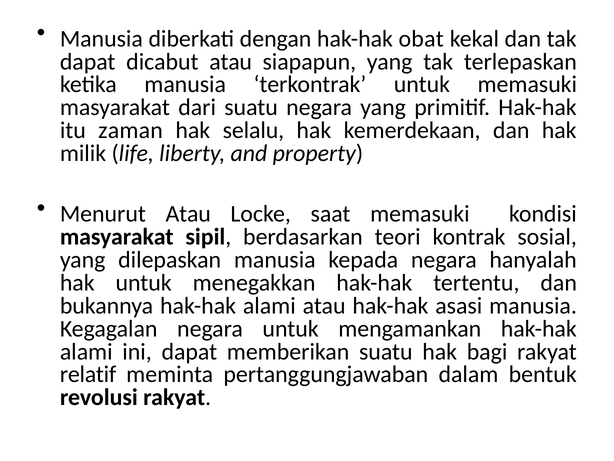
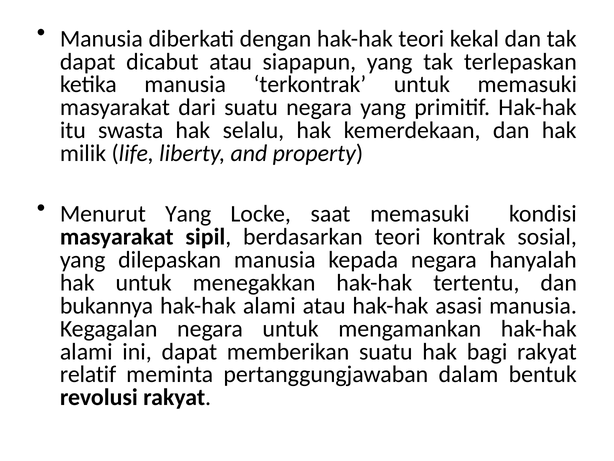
hak-hak obat: obat -> teori
zaman: zaman -> swasta
Menurut Atau: Atau -> Yang
